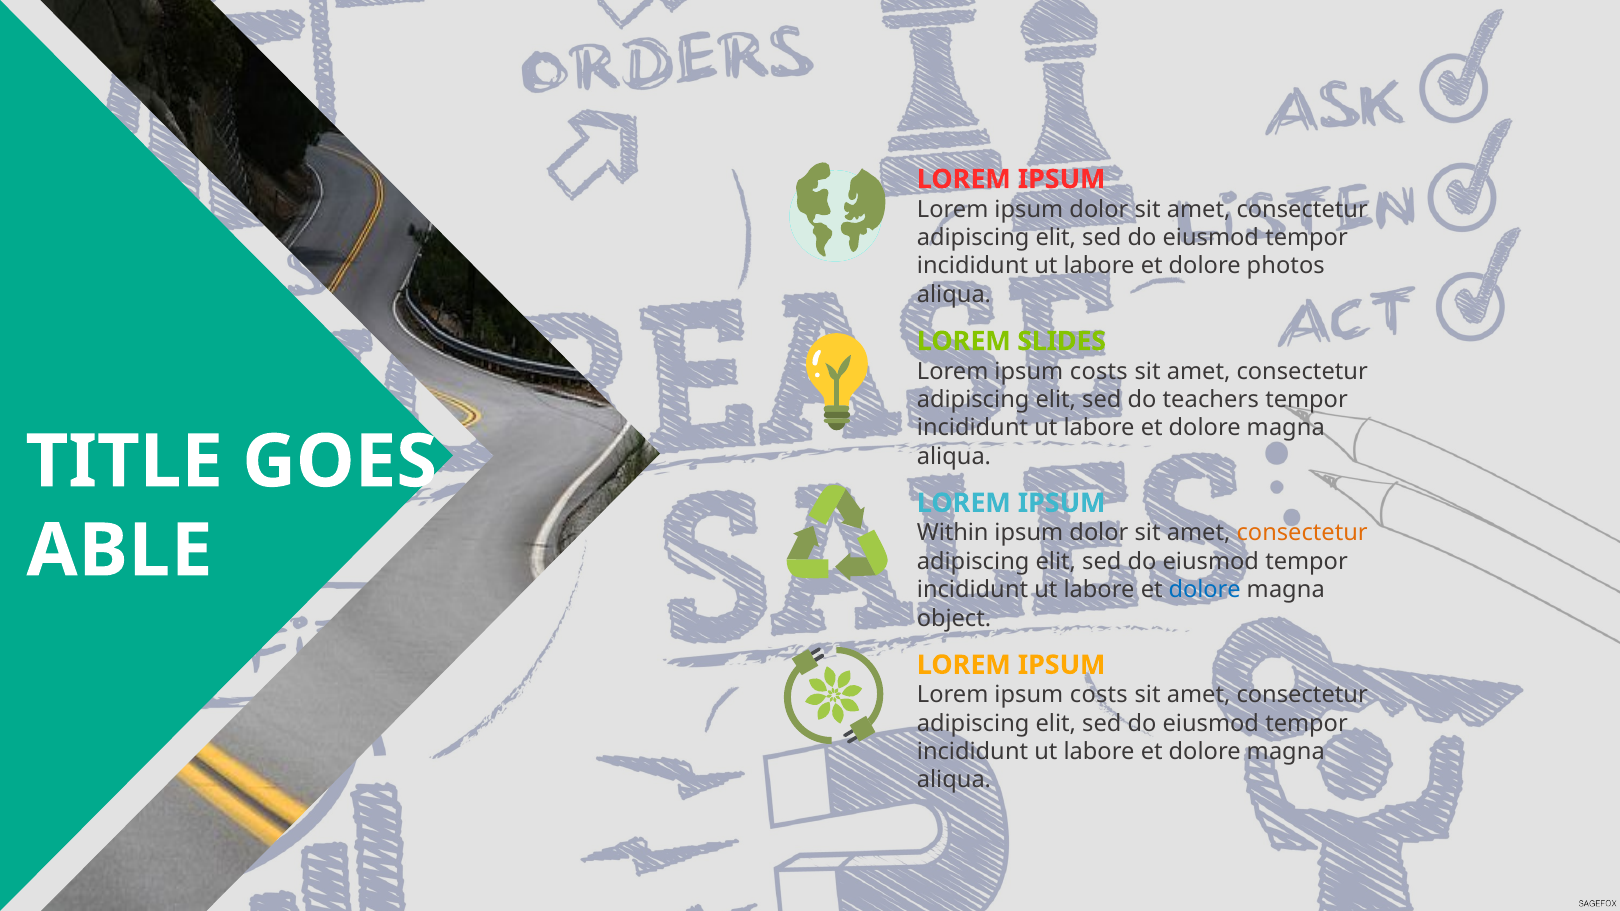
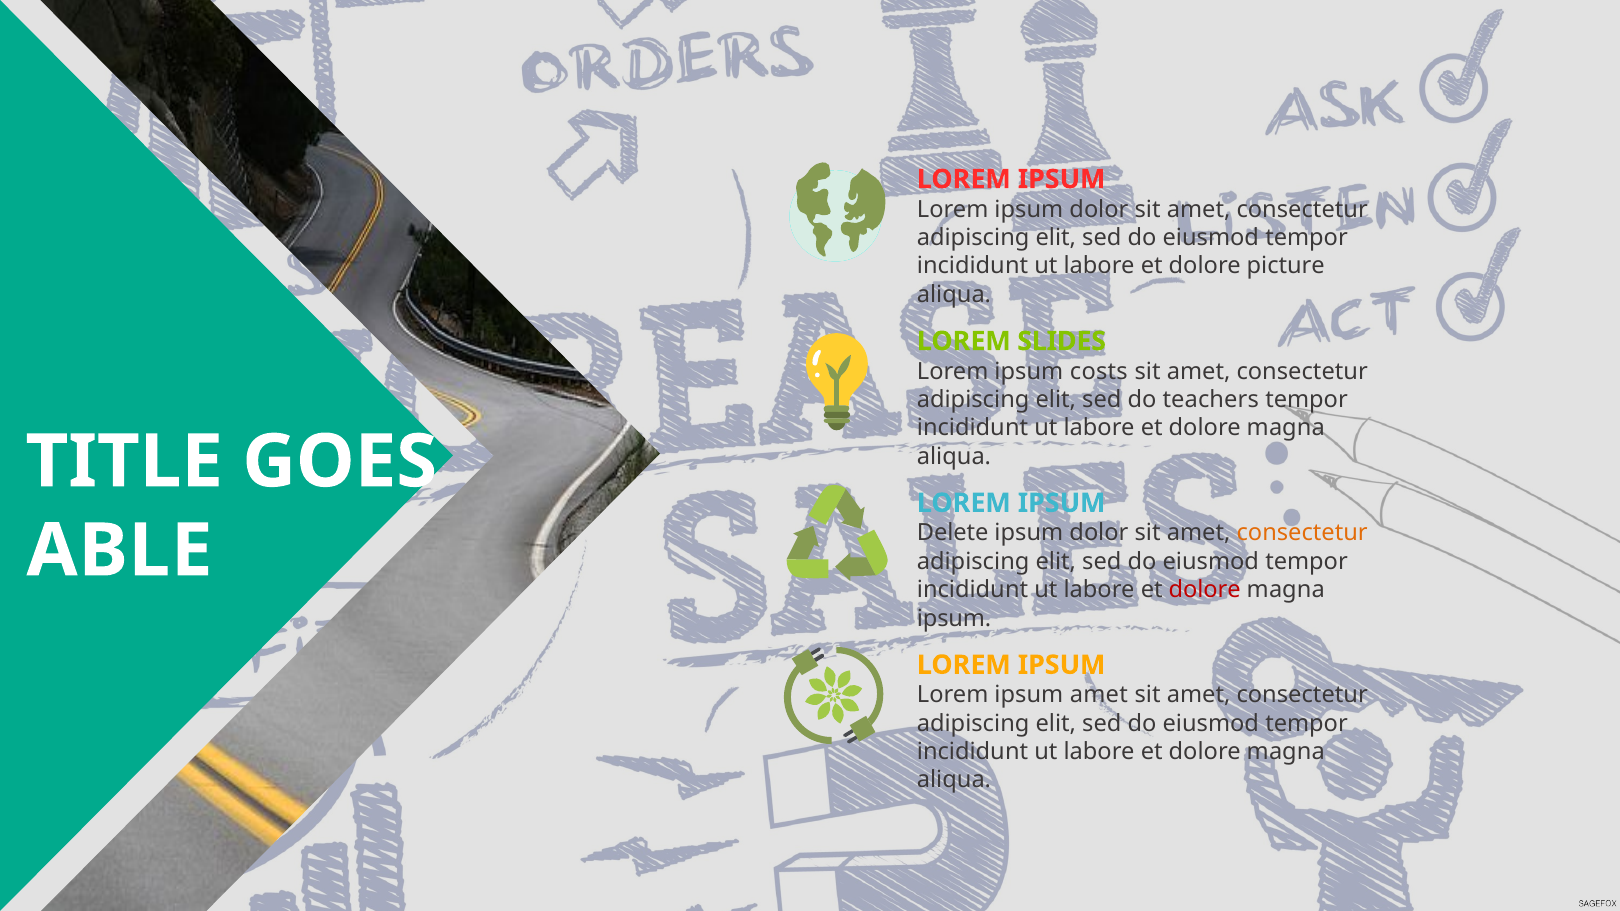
photos: photos -> picture
Within: Within -> Delete
dolore at (1205, 590) colour: blue -> red
object at (954, 618): object -> ipsum
costs at (1099, 695): costs -> amet
